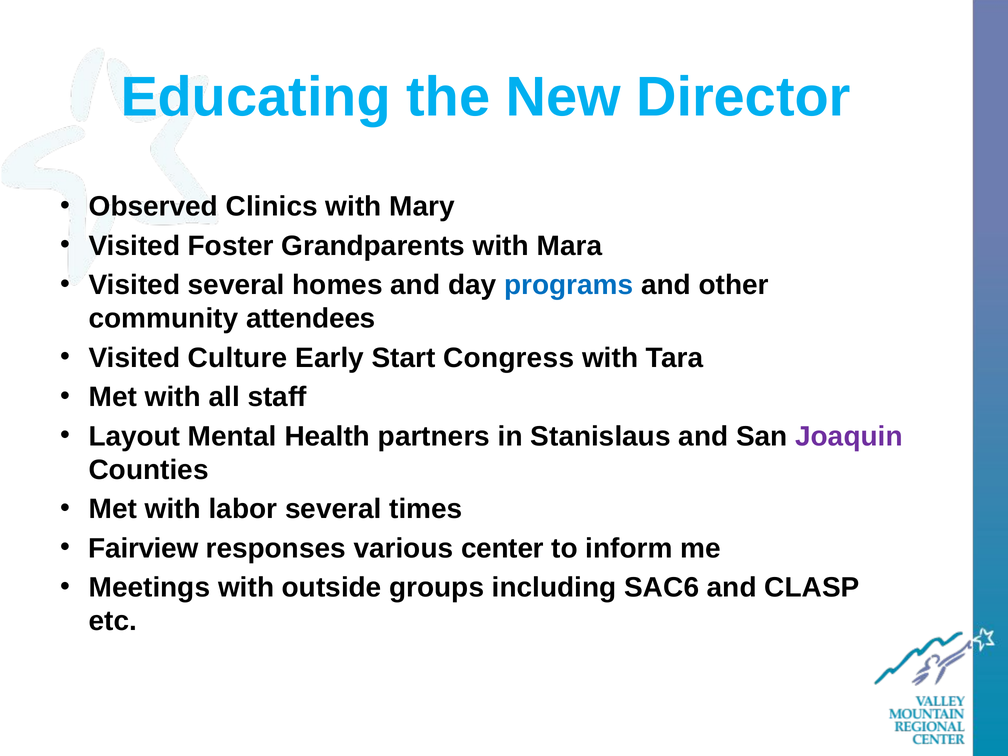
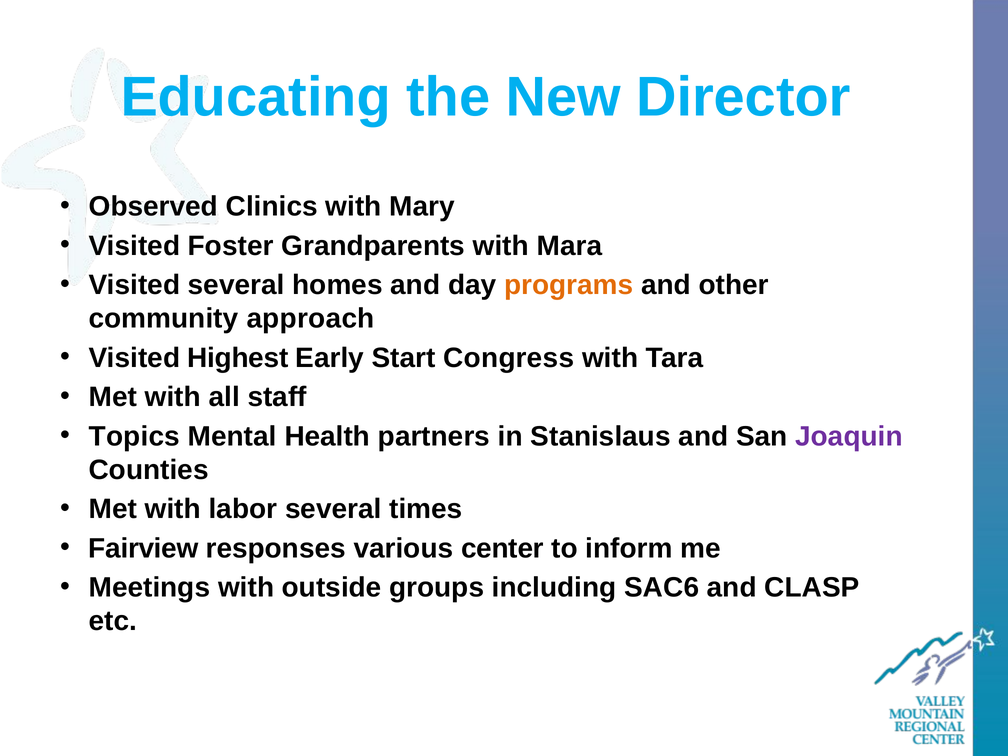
programs colour: blue -> orange
attendees: attendees -> approach
Culture: Culture -> Highest
Layout: Layout -> Topics
